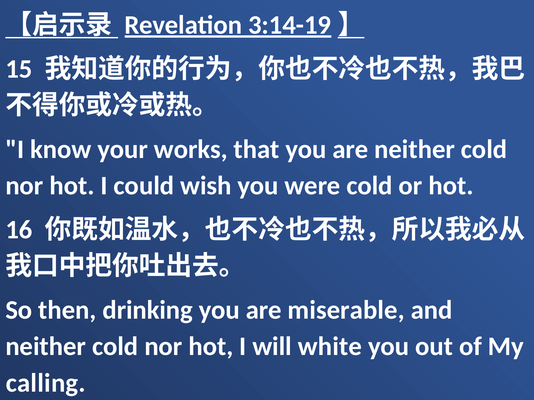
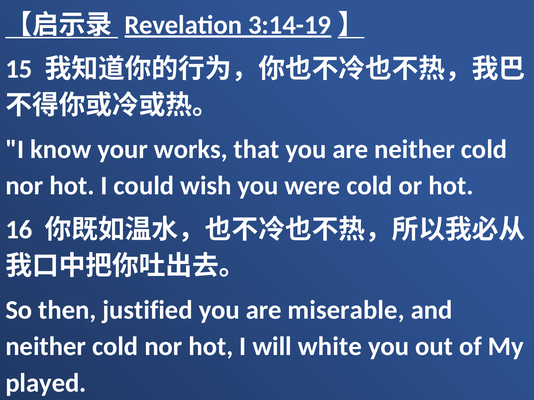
drinking: drinking -> justified
calling: calling -> played
